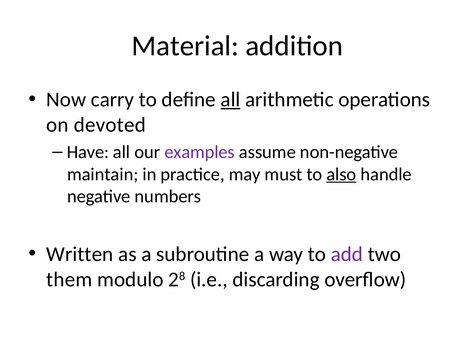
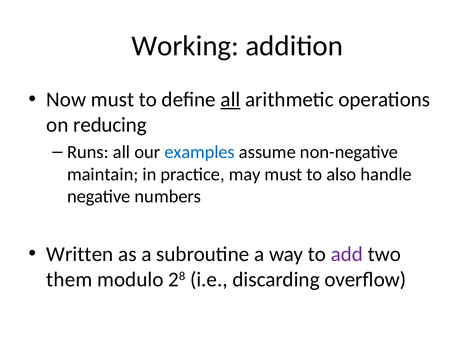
Material: Material -> Working
Now carry: carry -> must
devoted: devoted -> reducing
Have: Have -> Runs
examples colour: purple -> blue
also underline: present -> none
